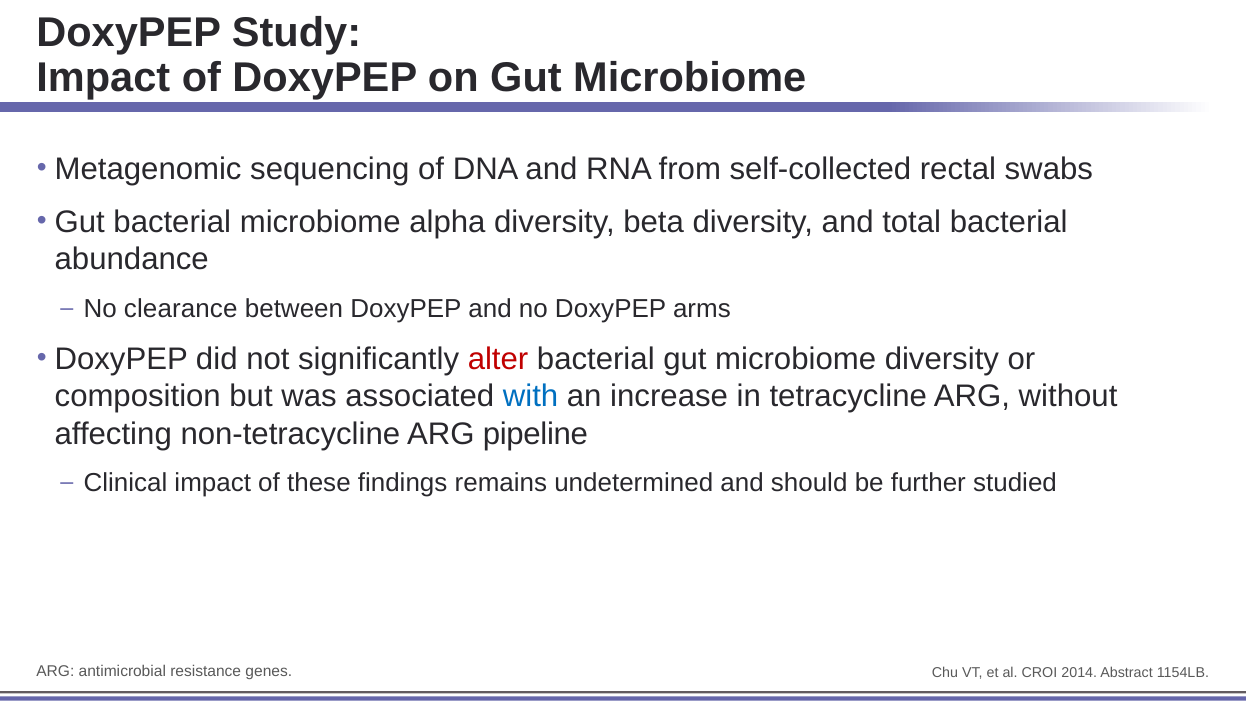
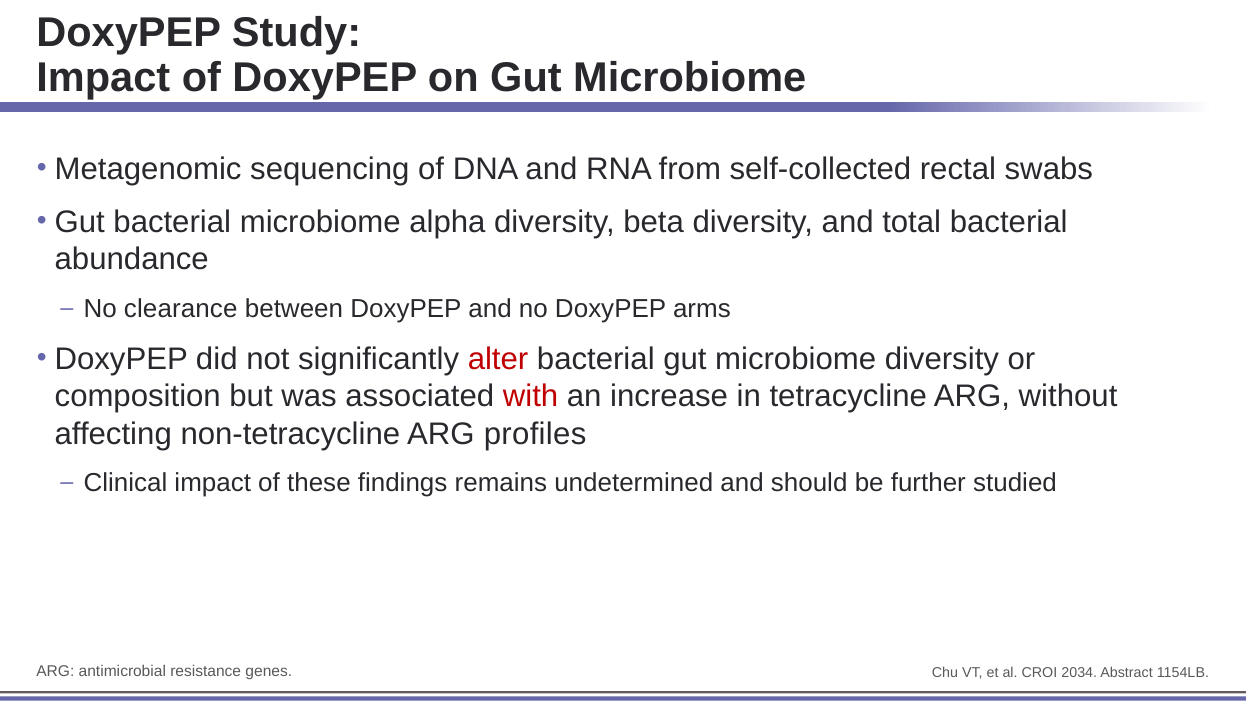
with colour: blue -> red
pipeline: pipeline -> profiles
2014: 2014 -> 2034
